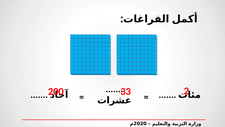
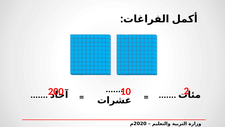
33: 33 -> 10
